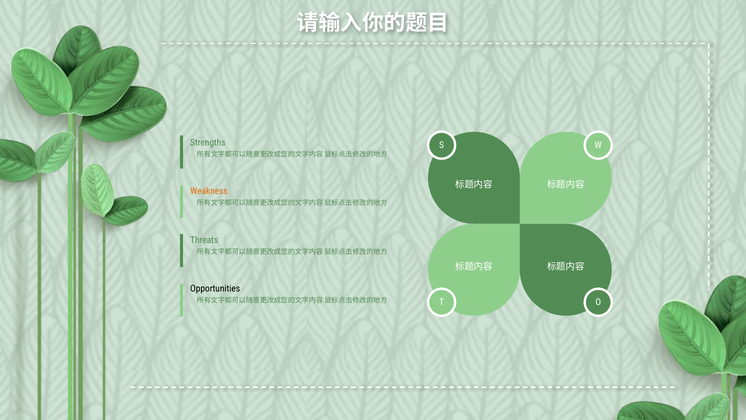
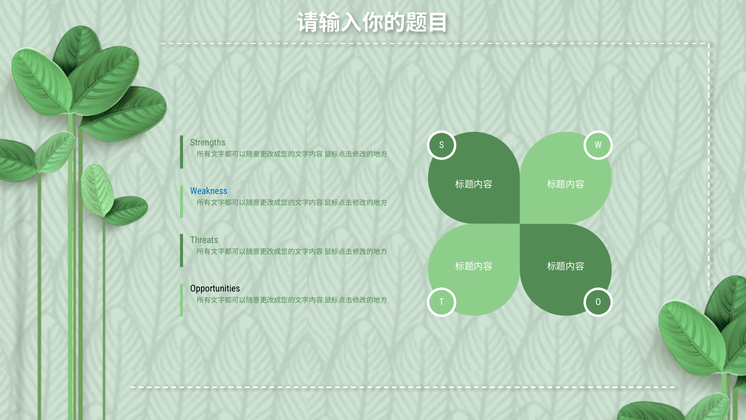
Weakness colour: orange -> blue
